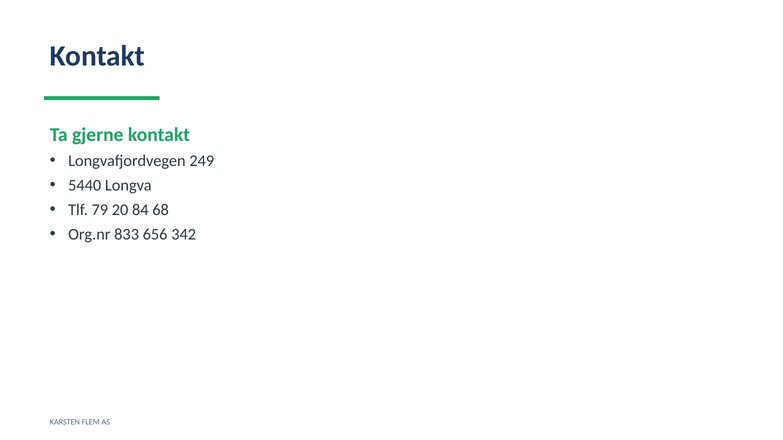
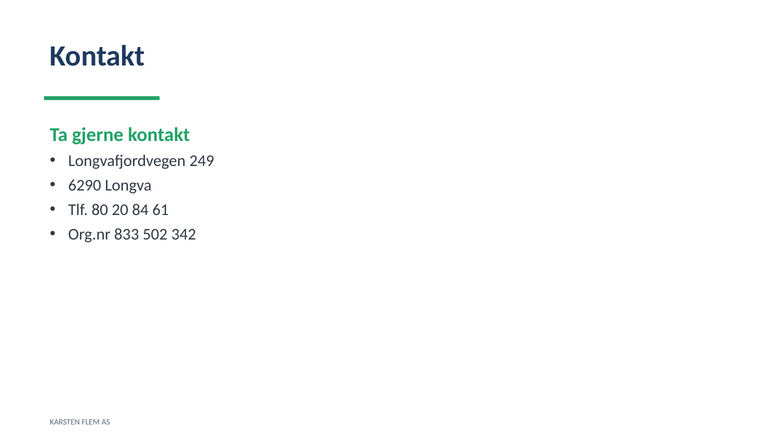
5440: 5440 -> 6290
79: 79 -> 80
68: 68 -> 61
656: 656 -> 502
